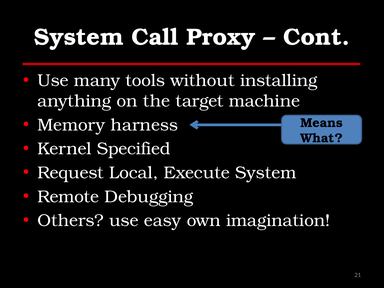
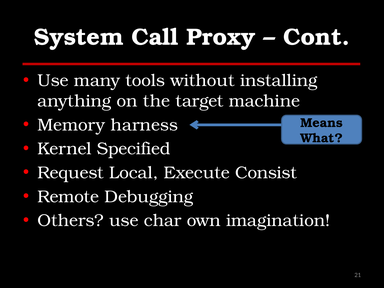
Execute System: System -> Consist
easy: easy -> char
